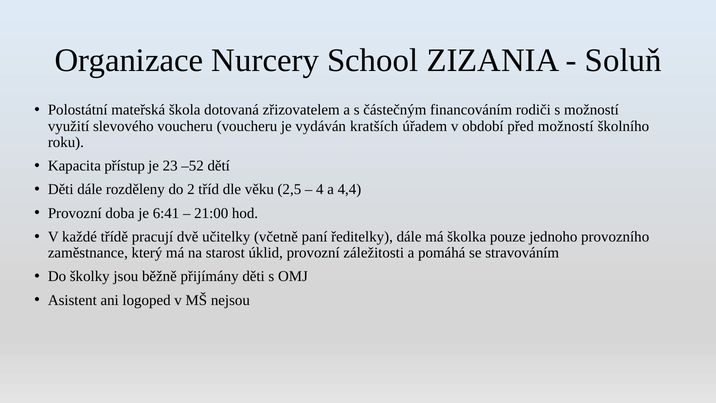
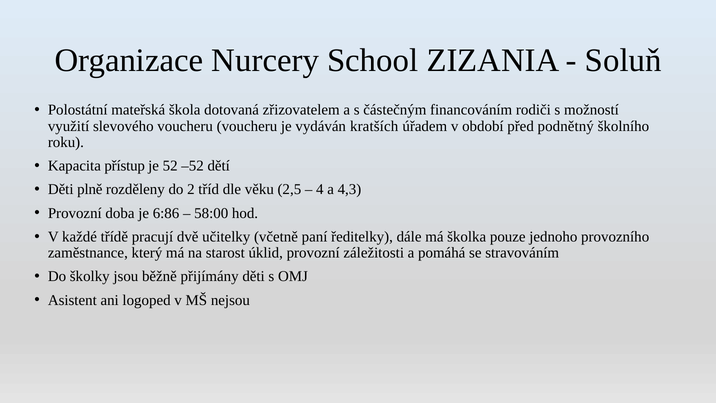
před možností: možností -> podnětný
23: 23 -> 52
Děti dále: dále -> plně
4,4: 4,4 -> 4,3
6:41: 6:41 -> 6:86
21:00: 21:00 -> 58:00
